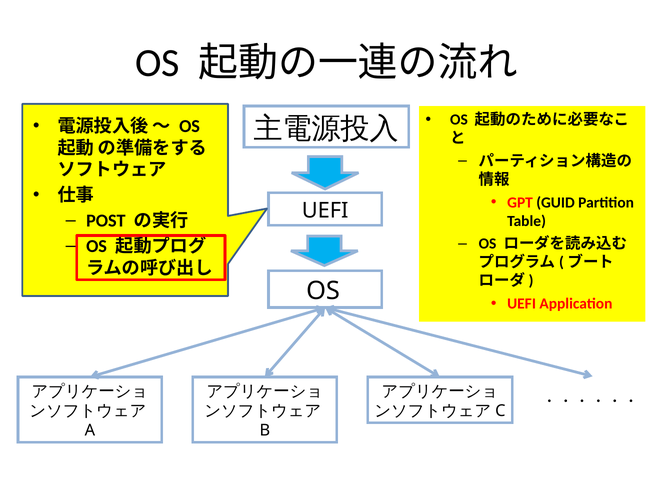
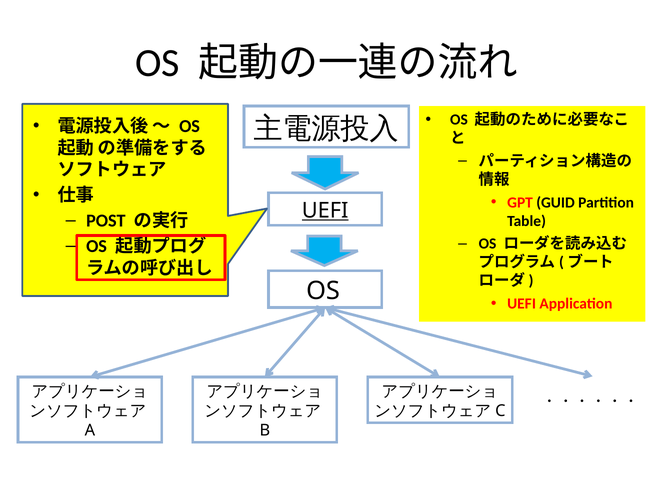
UEFI at (325, 211) underline: none -> present
